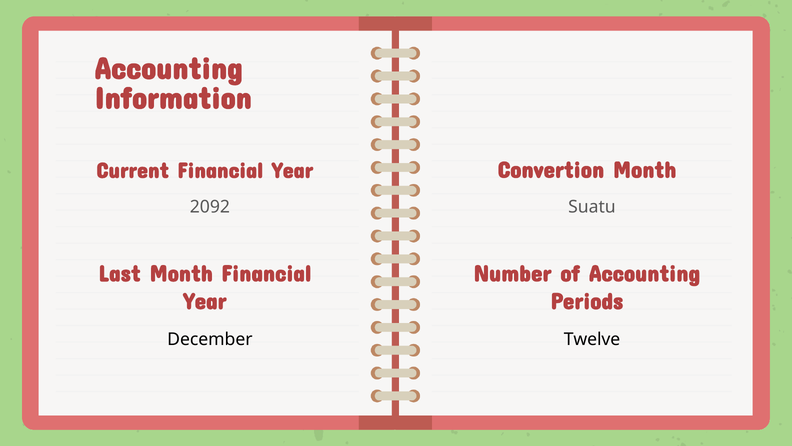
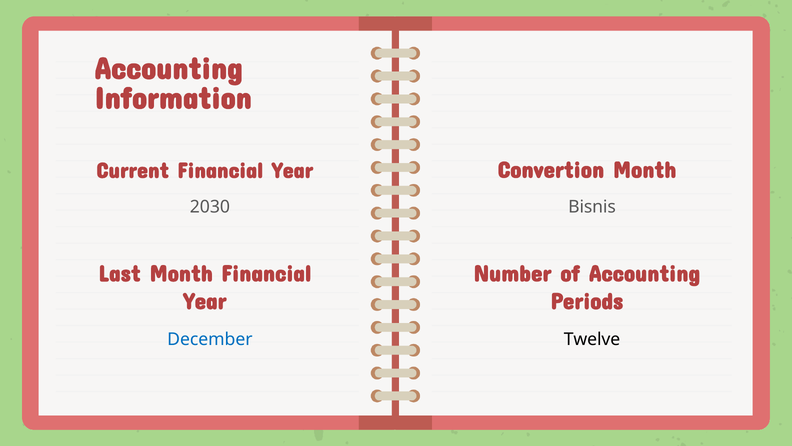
2092: 2092 -> 2030
Suatu: Suatu -> Bisnis
December colour: black -> blue
